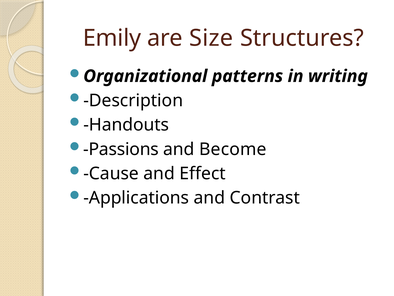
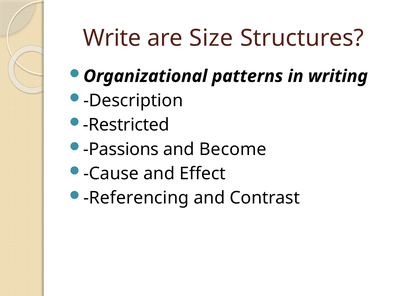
Emily: Emily -> Write
Handouts: Handouts -> Restricted
Applications: Applications -> Referencing
